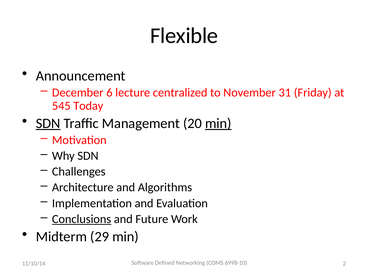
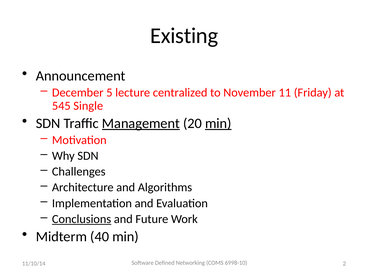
Flexible: Flexible -> Existing
6: 6 -> 5
31: 31 -> 11
Today: Today -> Single
SDN at (48, 123) underline: present -> none
Management underline: none -> present
29: 29 -> 40
